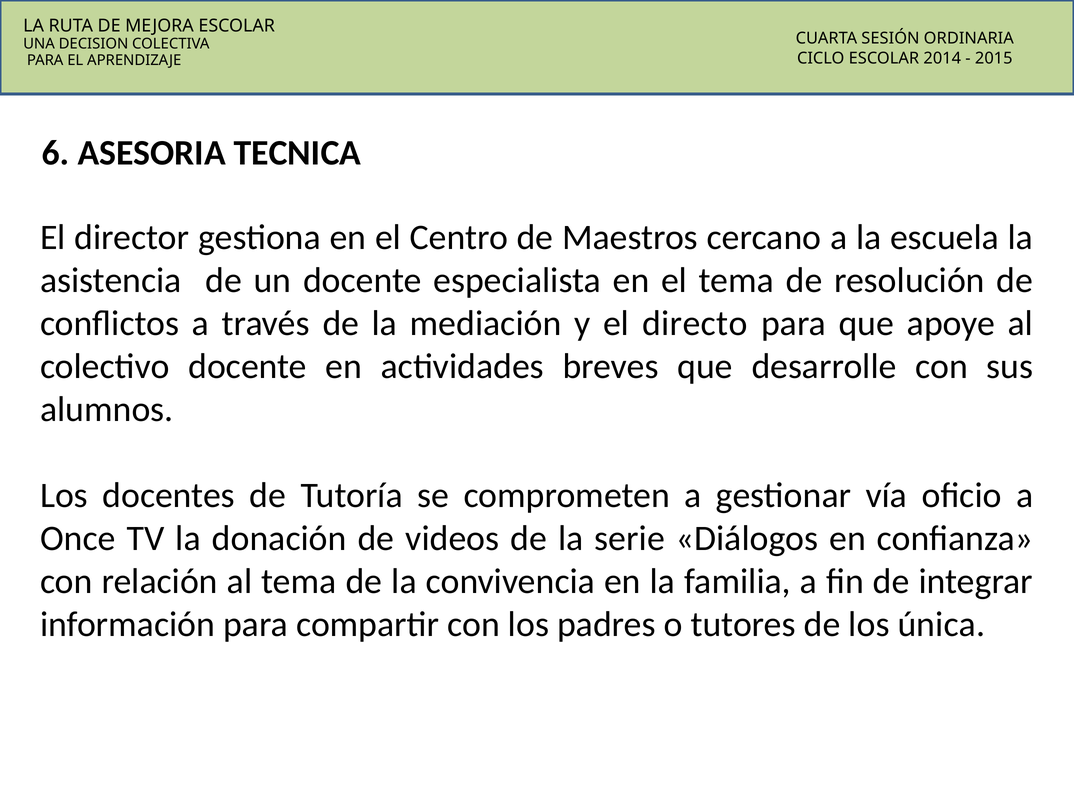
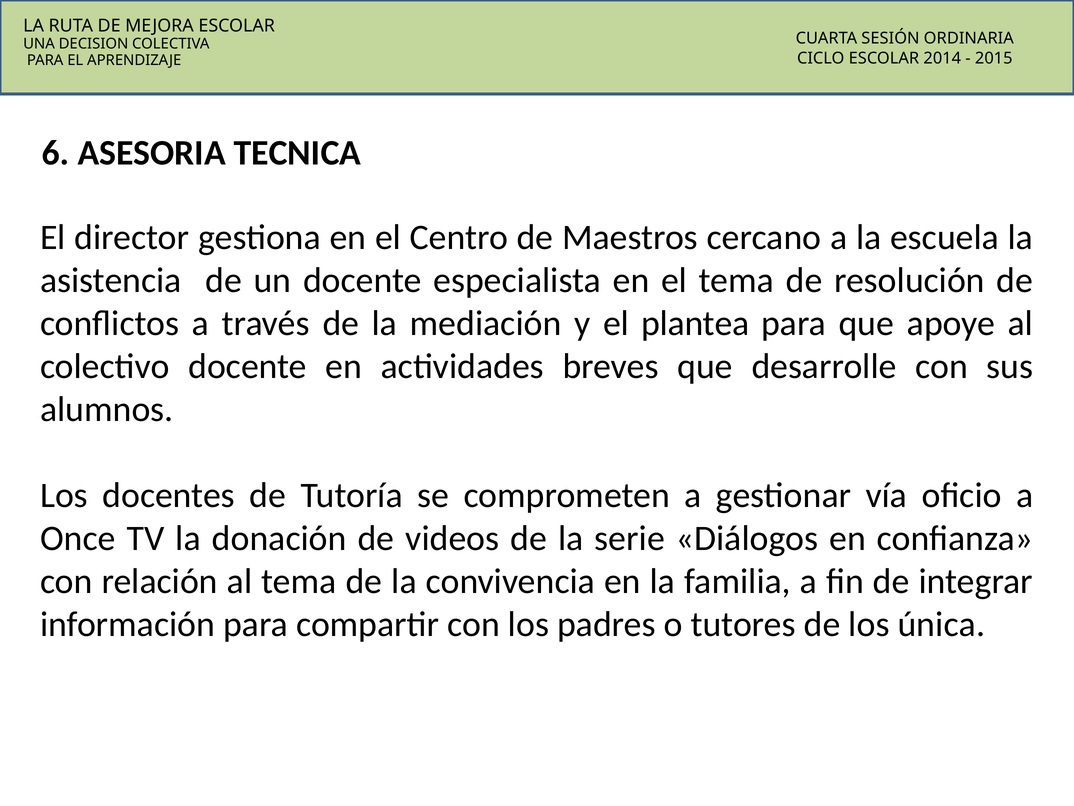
directo: directo -> plantea
